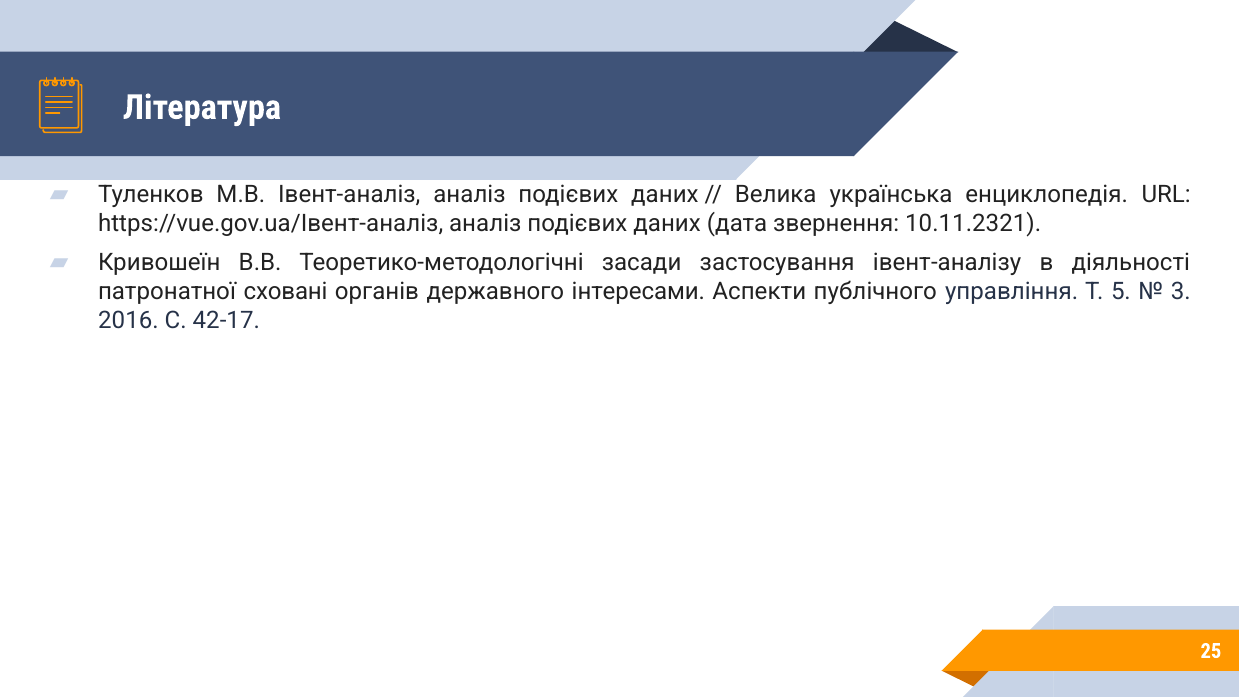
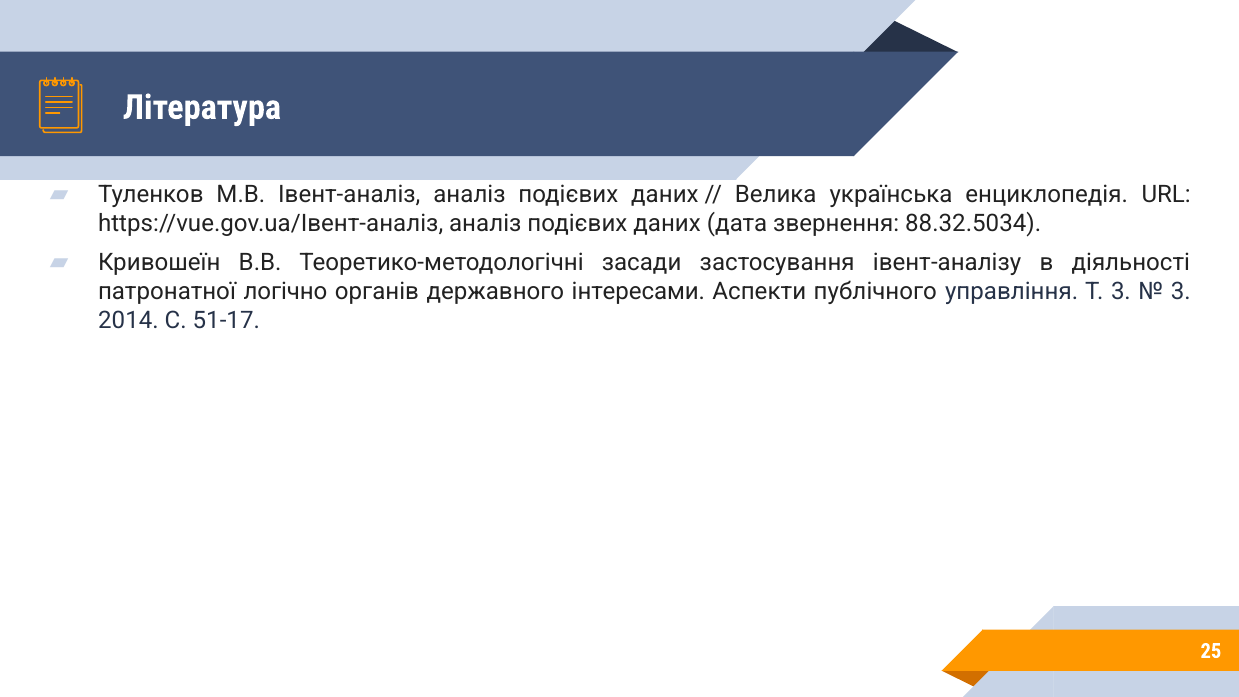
10.11.2321: 10.11.2321 -> 88.32.5034
сховані: сховані -> логічно
Т 5: 5 -> 3
2016: 2016 -> 2014
42-17: 42-17 -> 51-17
